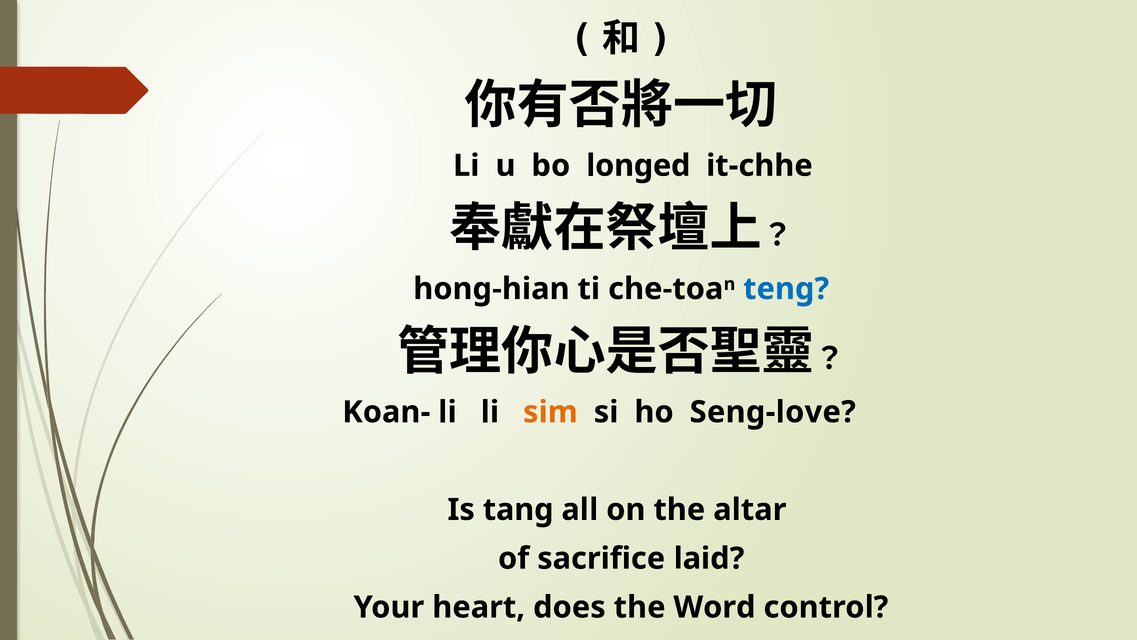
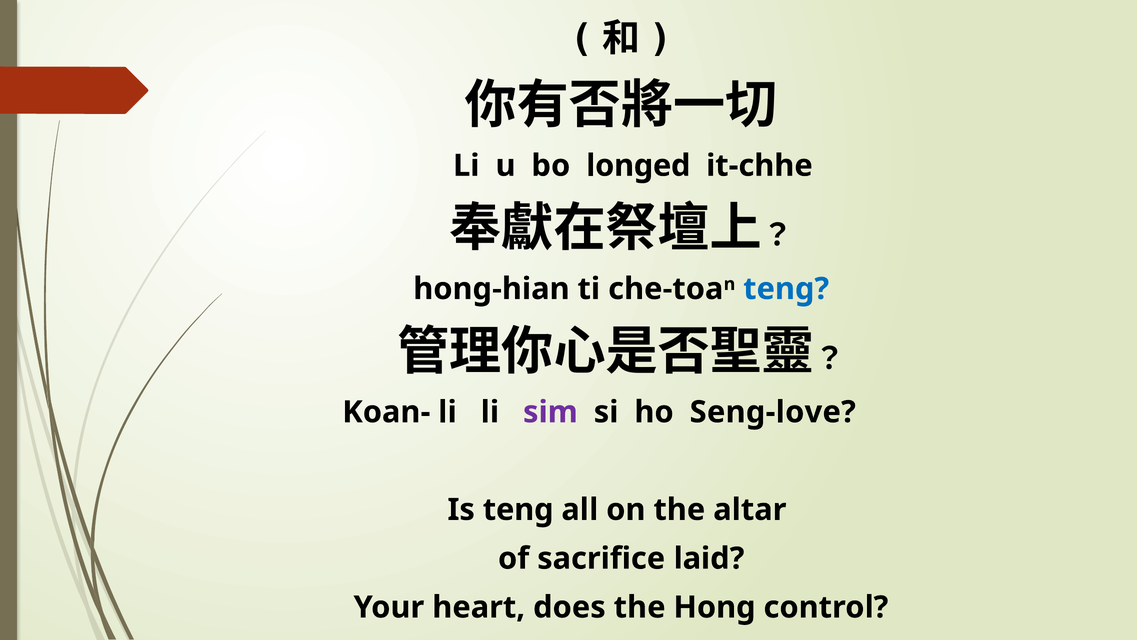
sim colour: orange -> purple
Is tang: tang -> teng
Word: Word -> Hong
